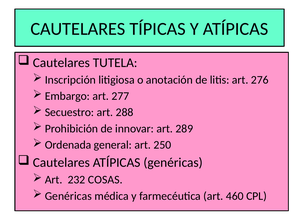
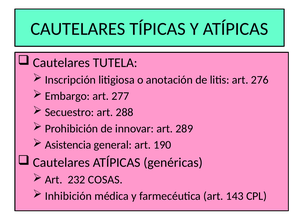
Ordenada: Ordenada -> Asistencia
250: 250 -> 190
Genéricas at (68, 196): Genéricas -> Inhibición
460: 460 -> 143
